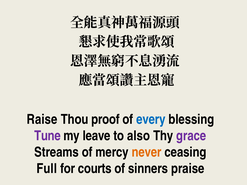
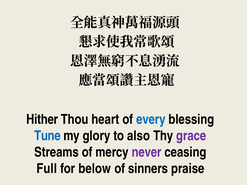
Raise: Raise -> Hither
proof: proof -> heart
Tune colour: purple -> blue
leave: leave -> glory
never colour: orange -> purple
courts: courts -> below
